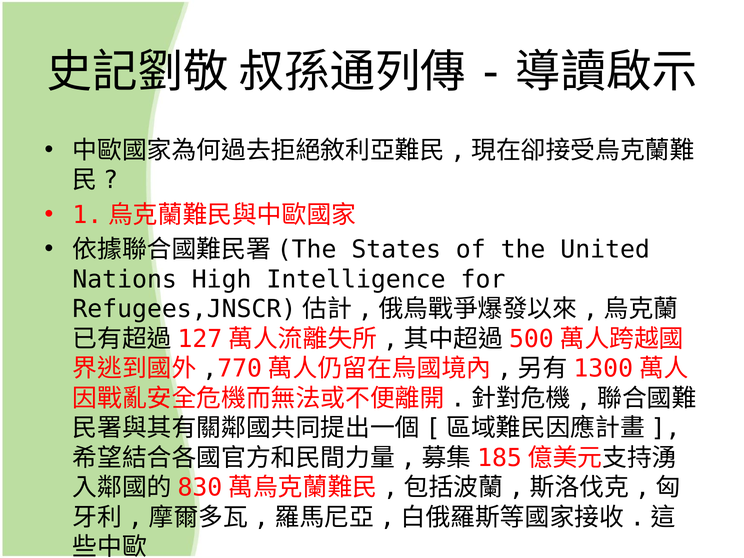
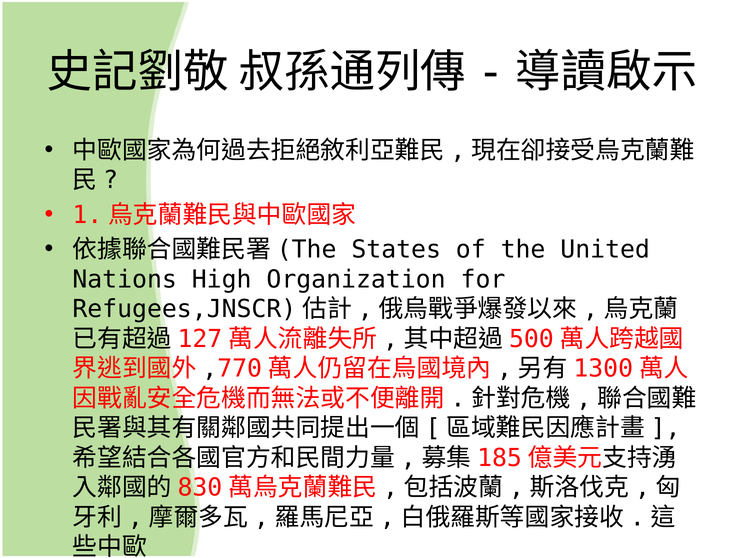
Intelligence: Intelligence -> Organization
